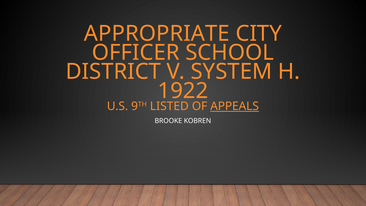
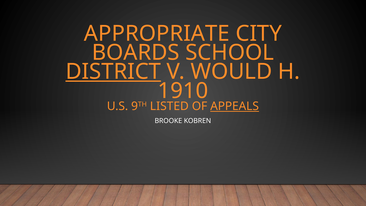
OFFICER: OFFICER -> BOARDS
DISTRICT underline: none -> present
SYSTEM: SYSTEM -> WOULD
1922: 1922 -> 1910
